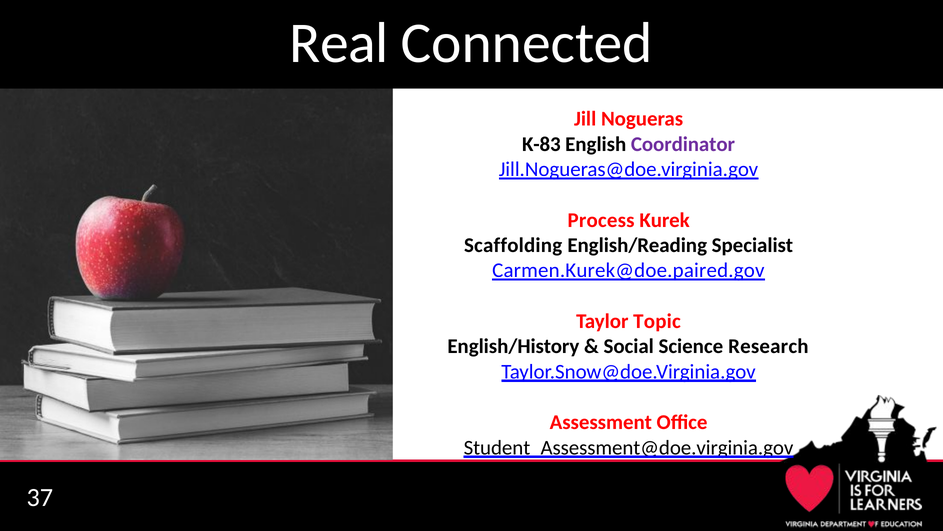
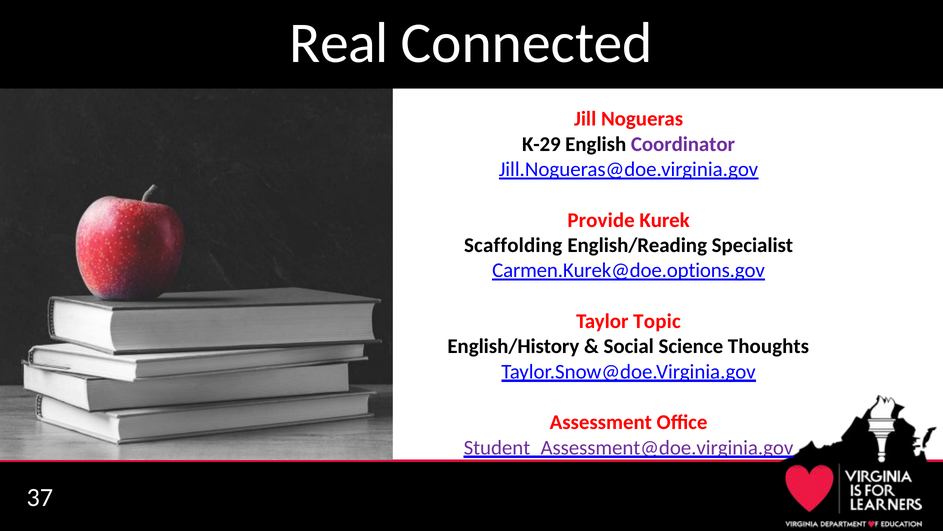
K-83: K-83 -> K-29
Process: Process -> Provide
Carmen.Kurek@doe.paired.gov: Carmen.Kurek@doe.paired.gov -> Carmen.Kurek@doe.options.gov
Research: Research -> Thoughts
Student_Assessment@doe.virginia.gov colour: black -> purple
